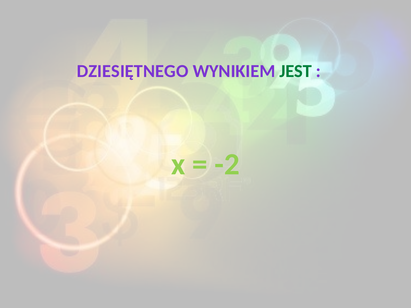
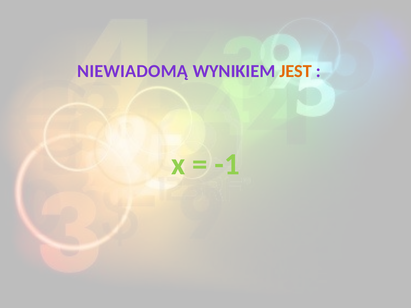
DZIESIĘTNEGO: DZIESIĘTNEGO -> NIEWIADOMĄ
JEST colour: green -> orange
-2: -2 -> -1
